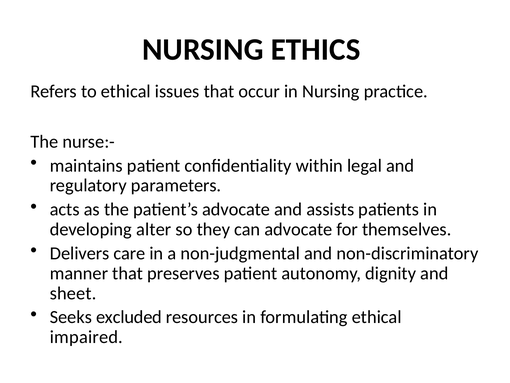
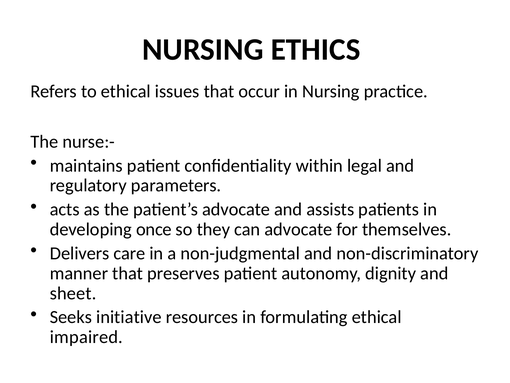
alter: alter -> once
excluded: excluded -> initiative
